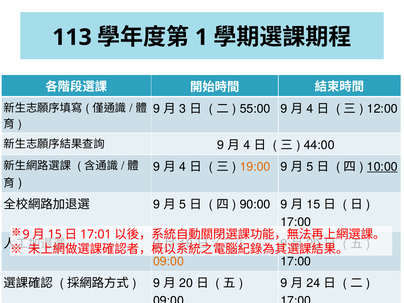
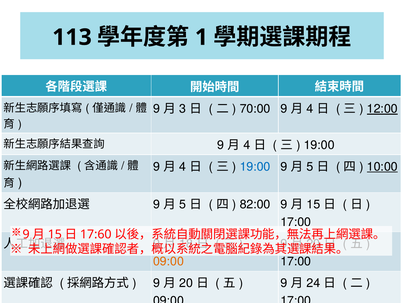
55:00: 55:00 -> 70:00
12:00 underline: none -> present
44:00 at (319, 145): 44:00 -> 19:00
19:00 at (255, 167) colour: orange -> blue
90:00: 90:00 -> 82:00
17:01: 17:01 -> 17:60
